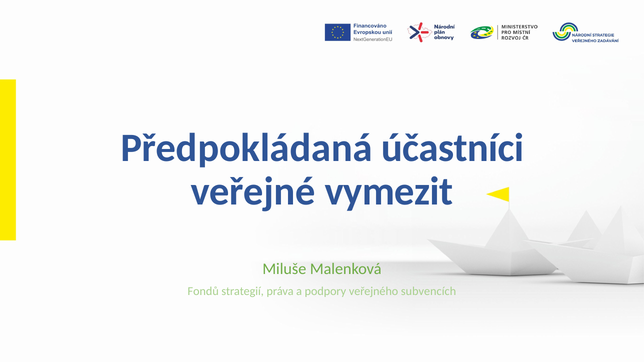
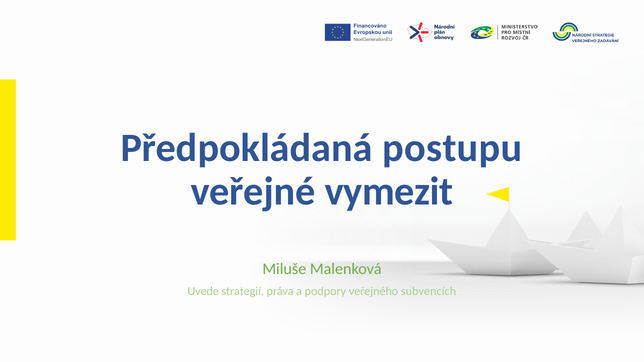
účastníci: účastníci -> postupu
Fondů: Fondů -> Uvede
